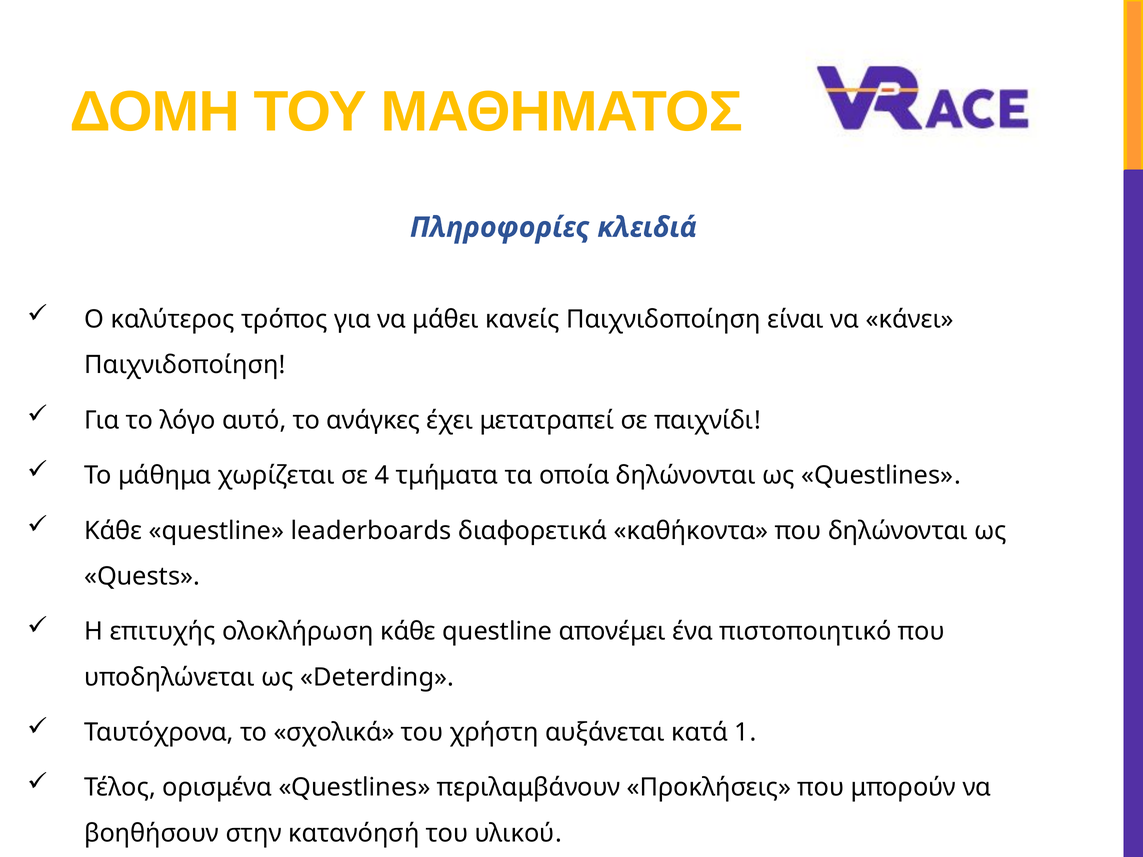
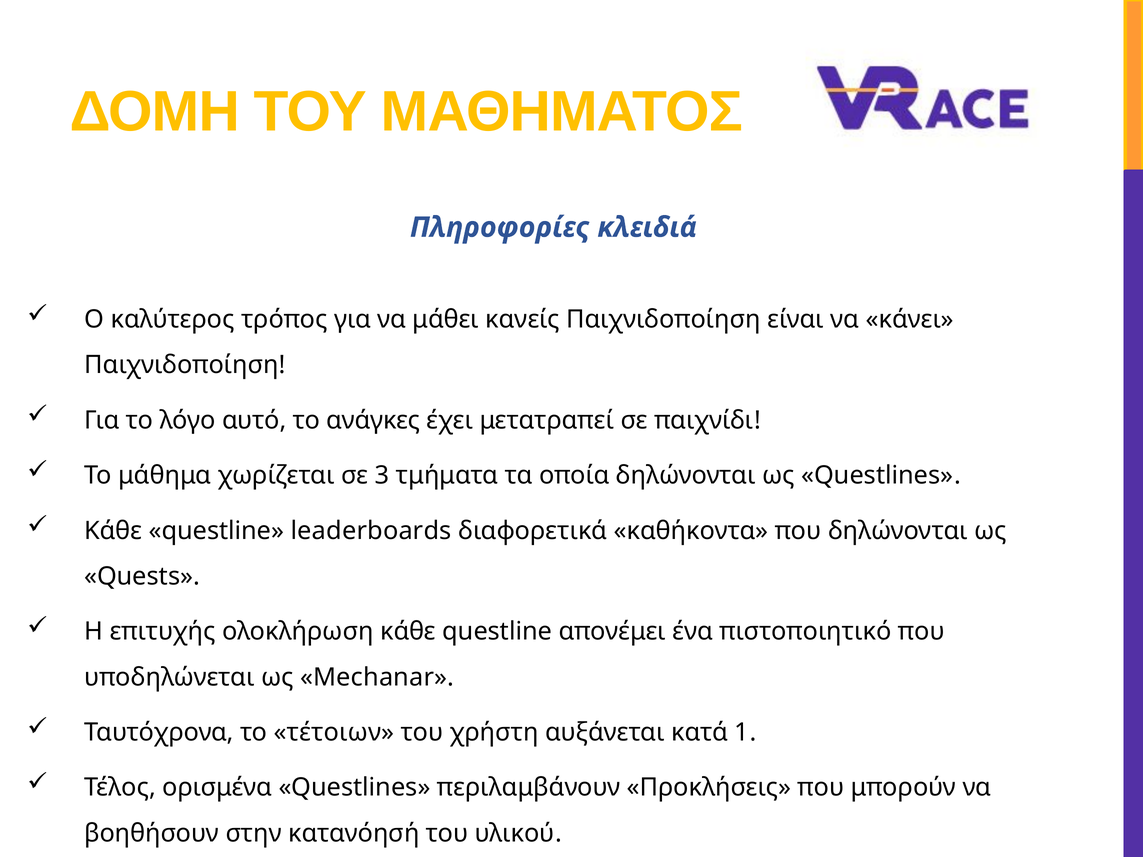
4: 4 -> 3
Deterding: Deterding -> Mechanar
σχολικά: σχολικά -> τέτοιων
